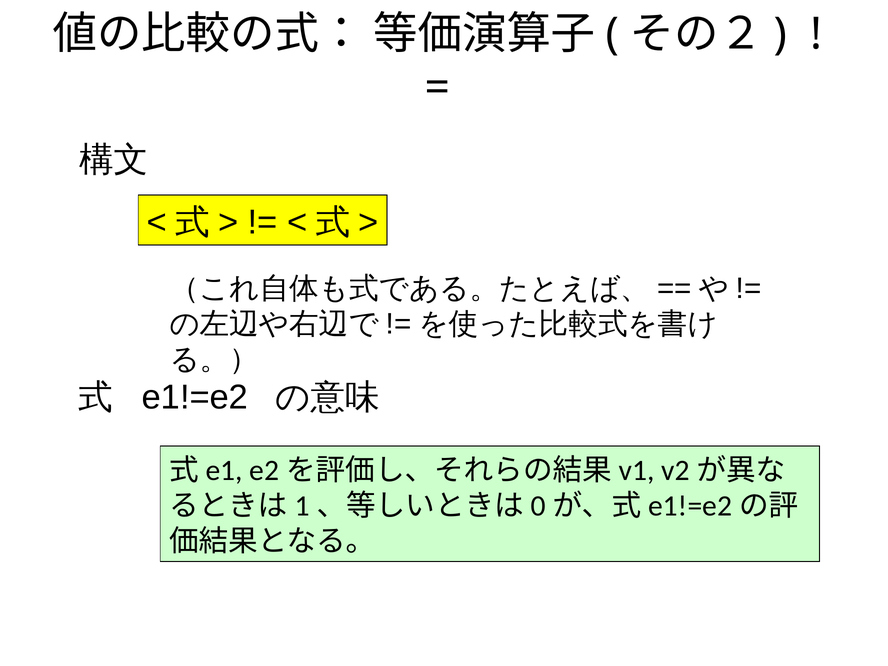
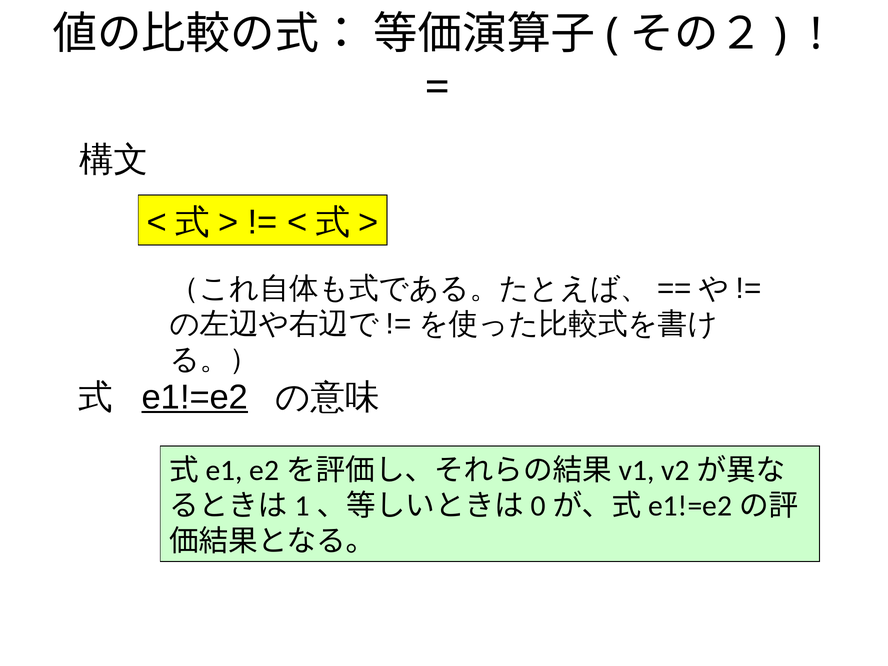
e1!=e2 underline: none -> present
